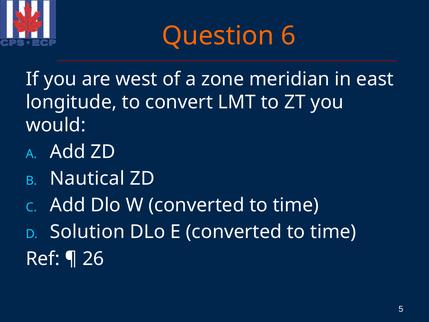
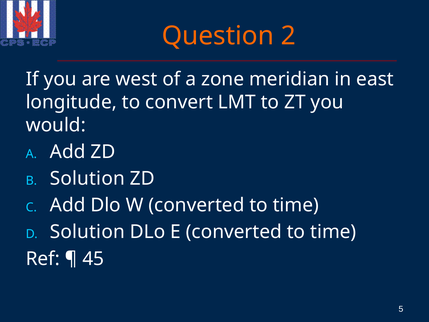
6: 6 -> 2
Nautical at (87, 178): Nautical -> Solution
26: 26 -> 45
